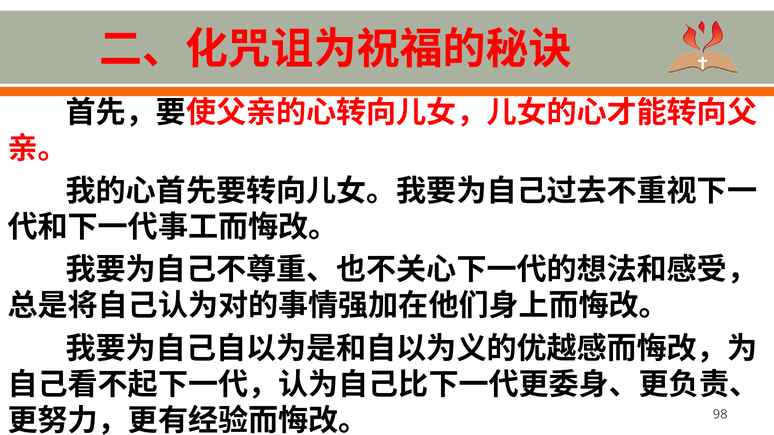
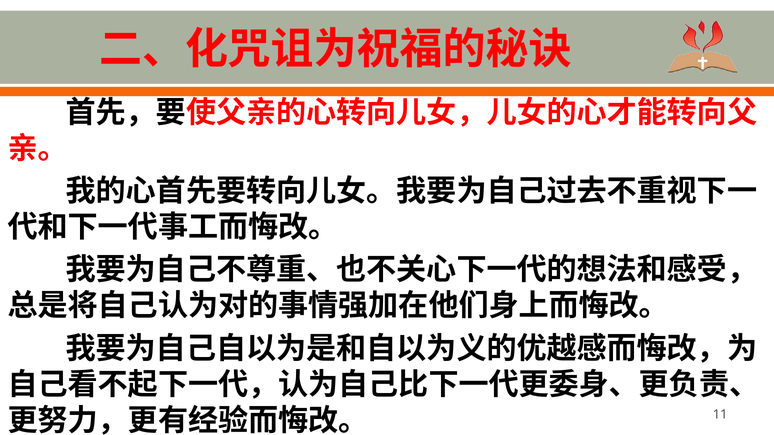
98: 98 -> 11
